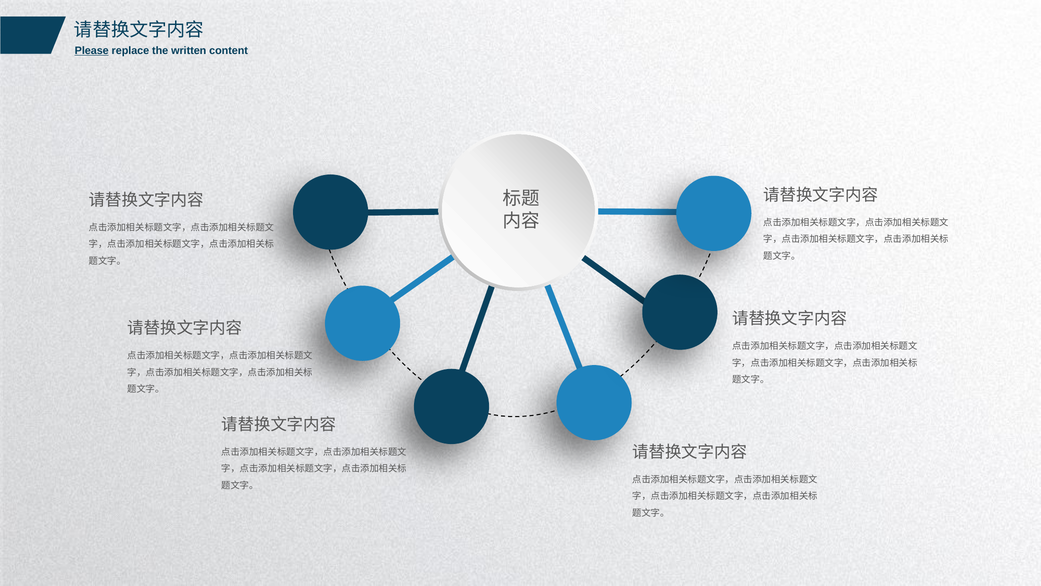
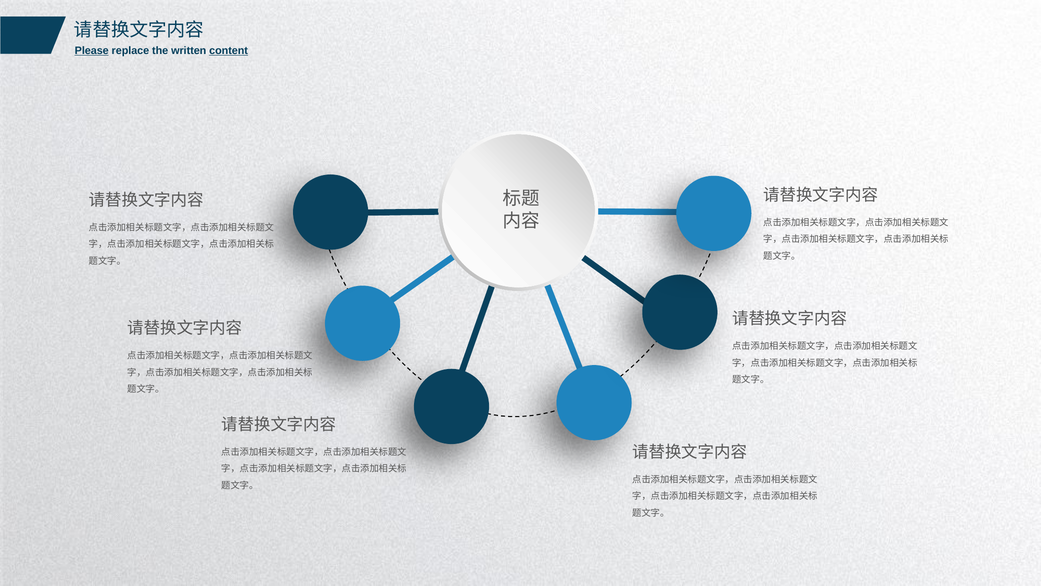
content underline: none -> present
